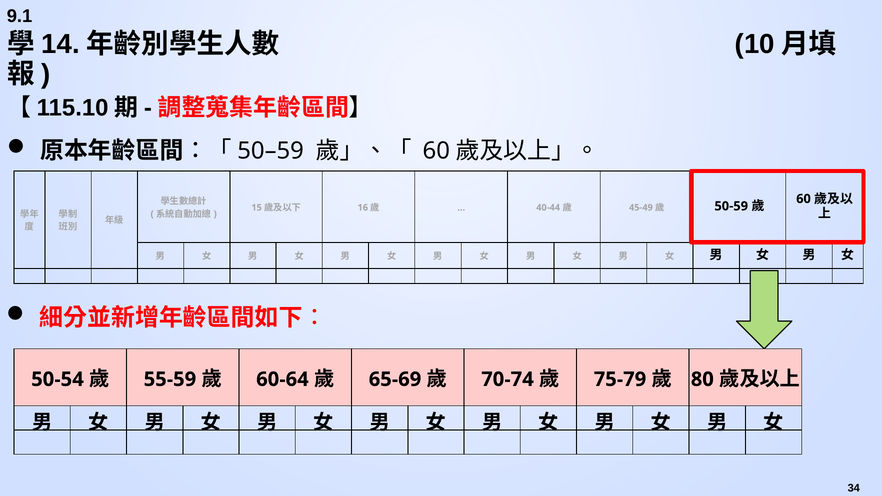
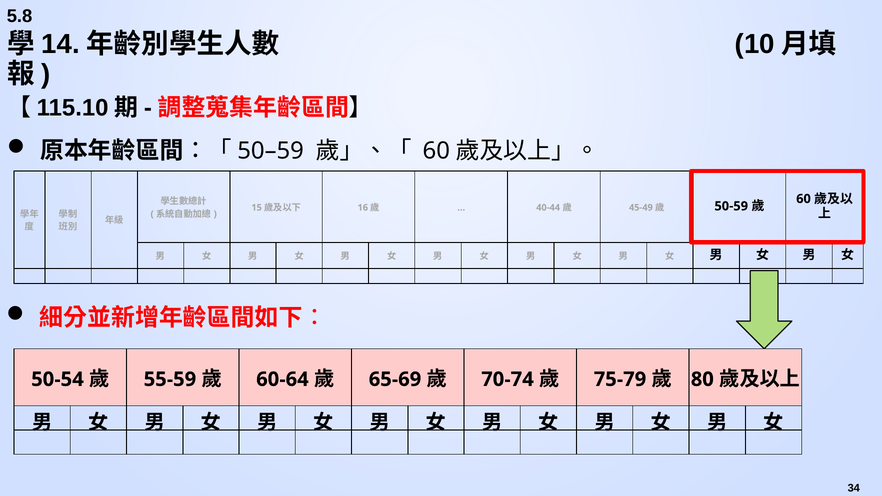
9.1: 9.1 -> 5.8
